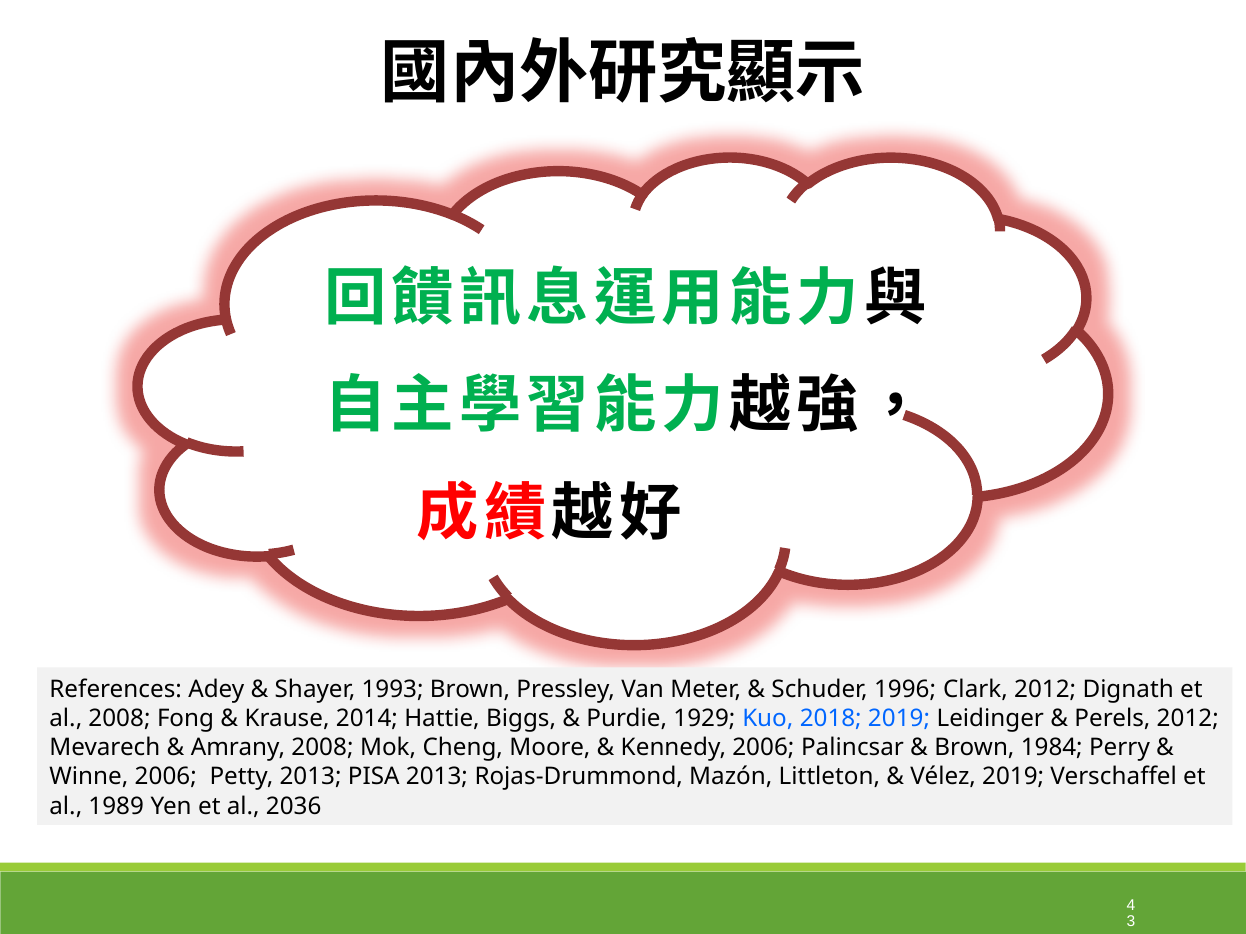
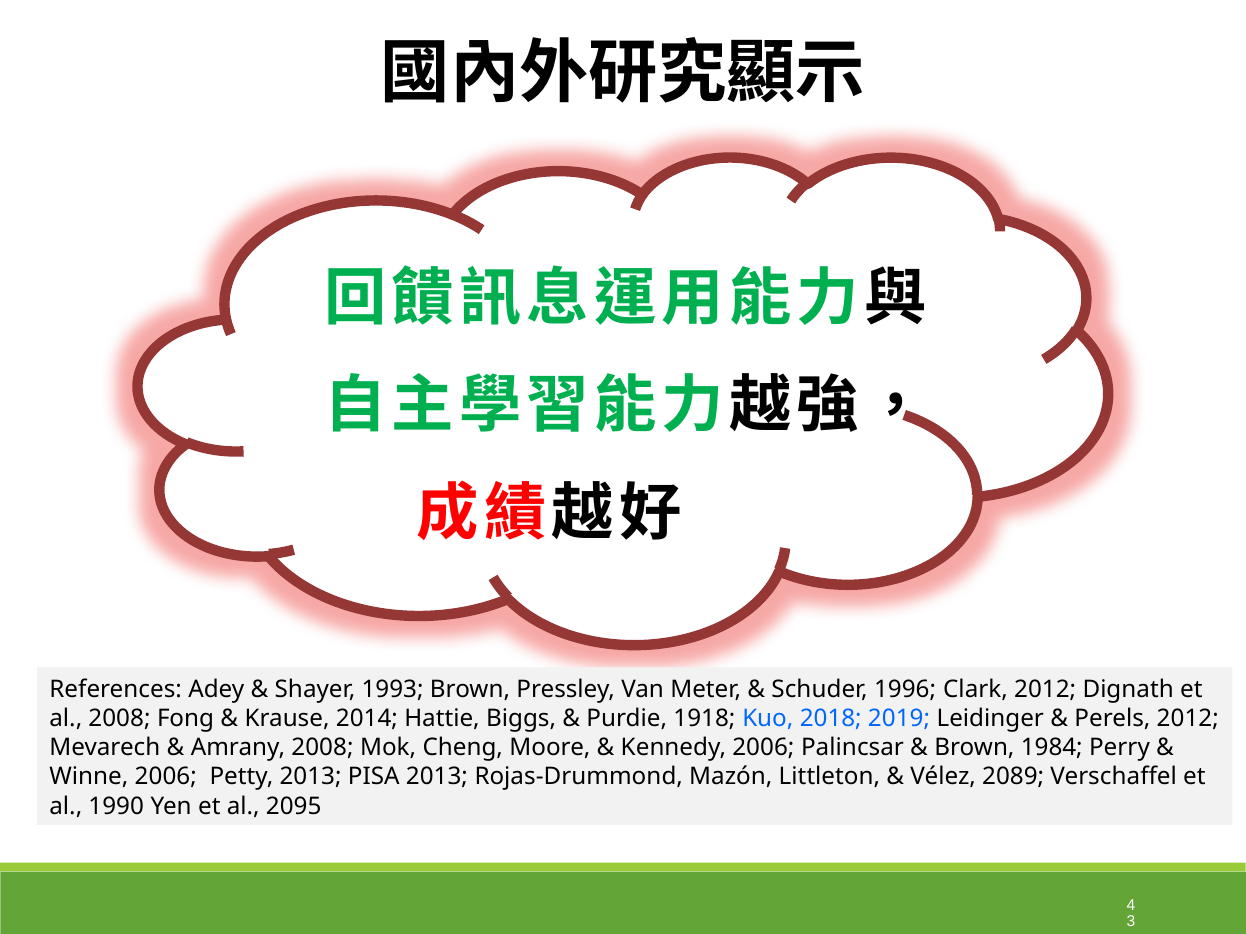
1929: 1929 -> 1918
Vélez 2019: 2019 -> 2089
1989: 1989 -> 1990
2036: 2036 -> 2095
